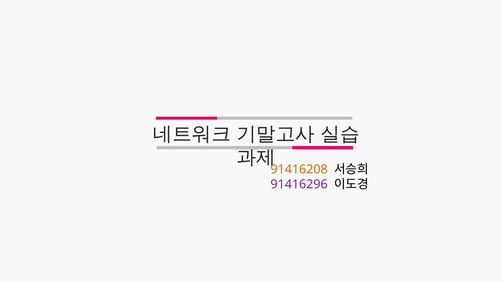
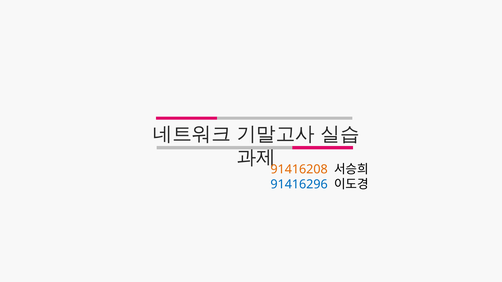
91416296 colour: purple -> blue
